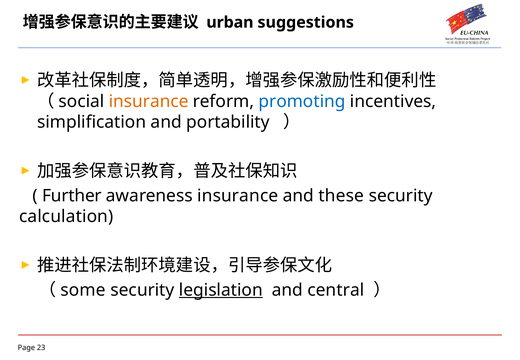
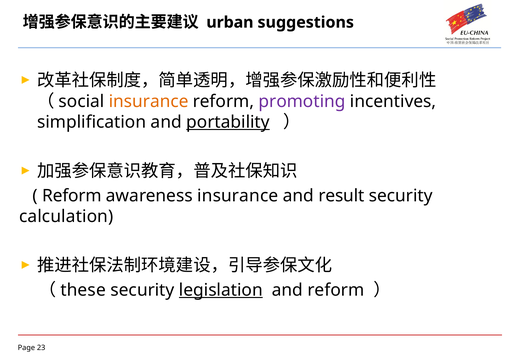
promoting colour: blue -> purple
portability underline: none -> present
Further at (72, 196): Further -> Reform
these: these -> result
some: some -> these
and central: central -> reform
